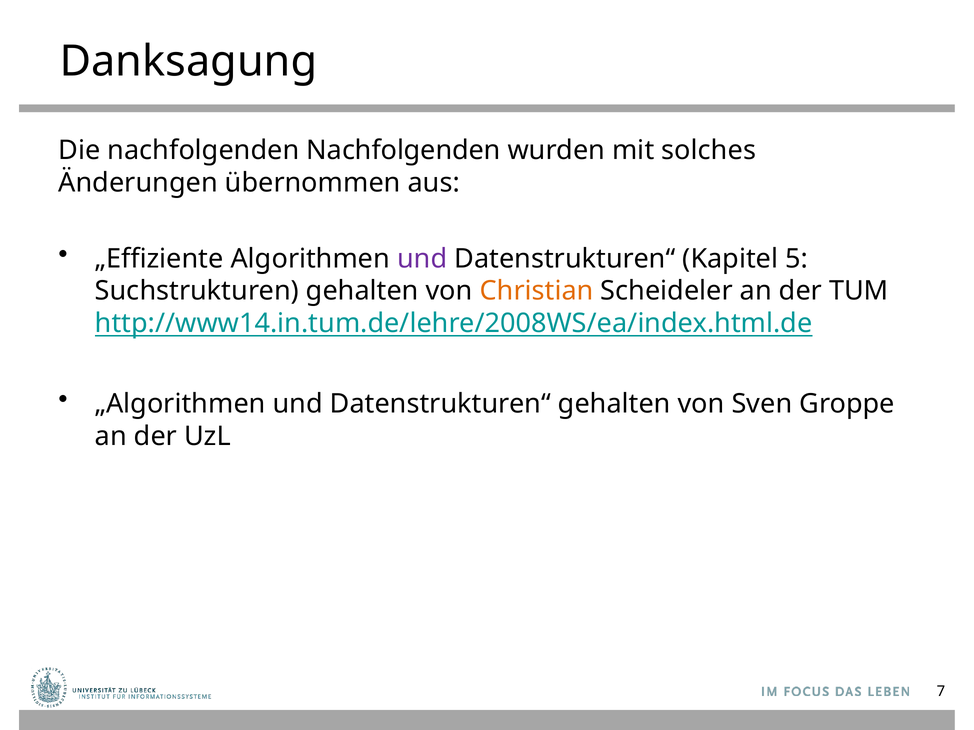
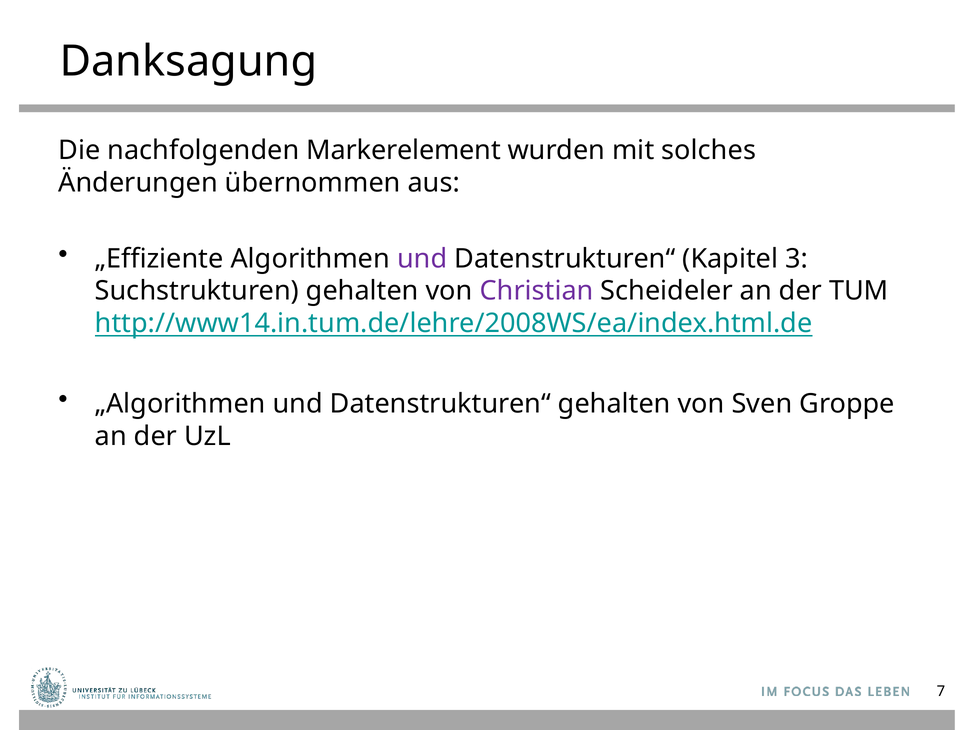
nachfolgenden Nachfolgenden: Nachfolgenden -> Markerelement
5: 5 -> 3
Christian colour: orange -> purple
